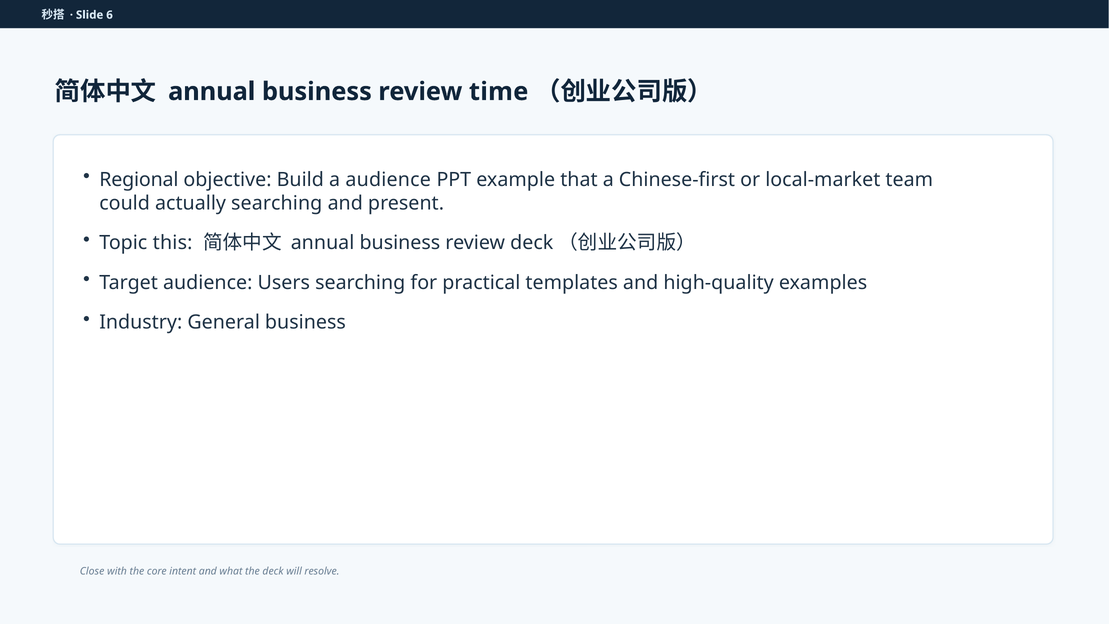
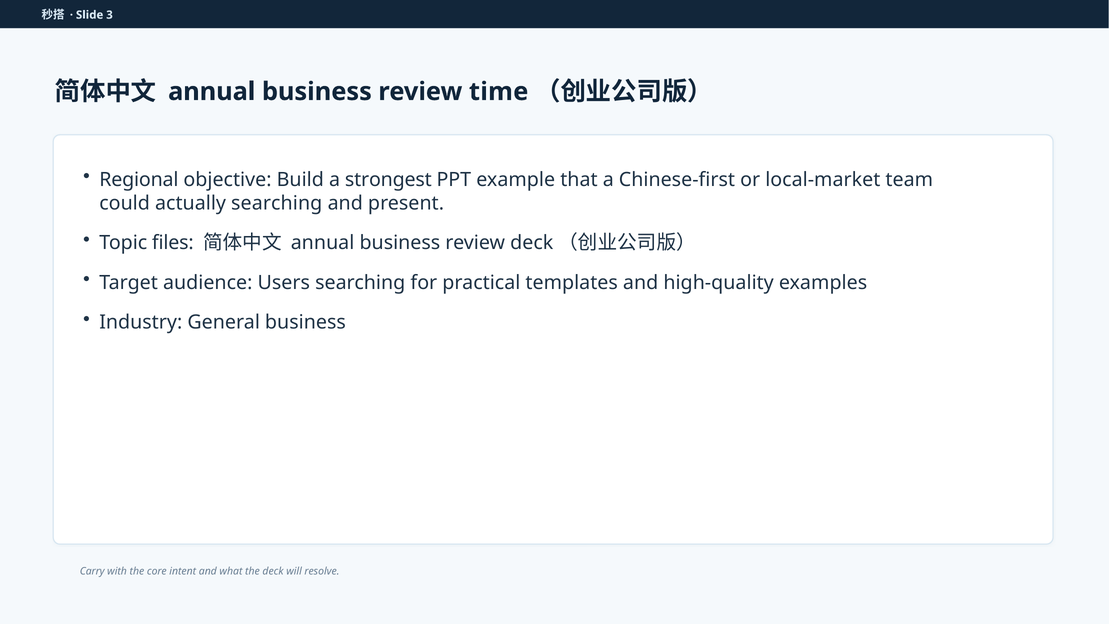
6: 6 -> 3
a audience: audience -> strongest
this: this -> files
Close: Close -> Carry
